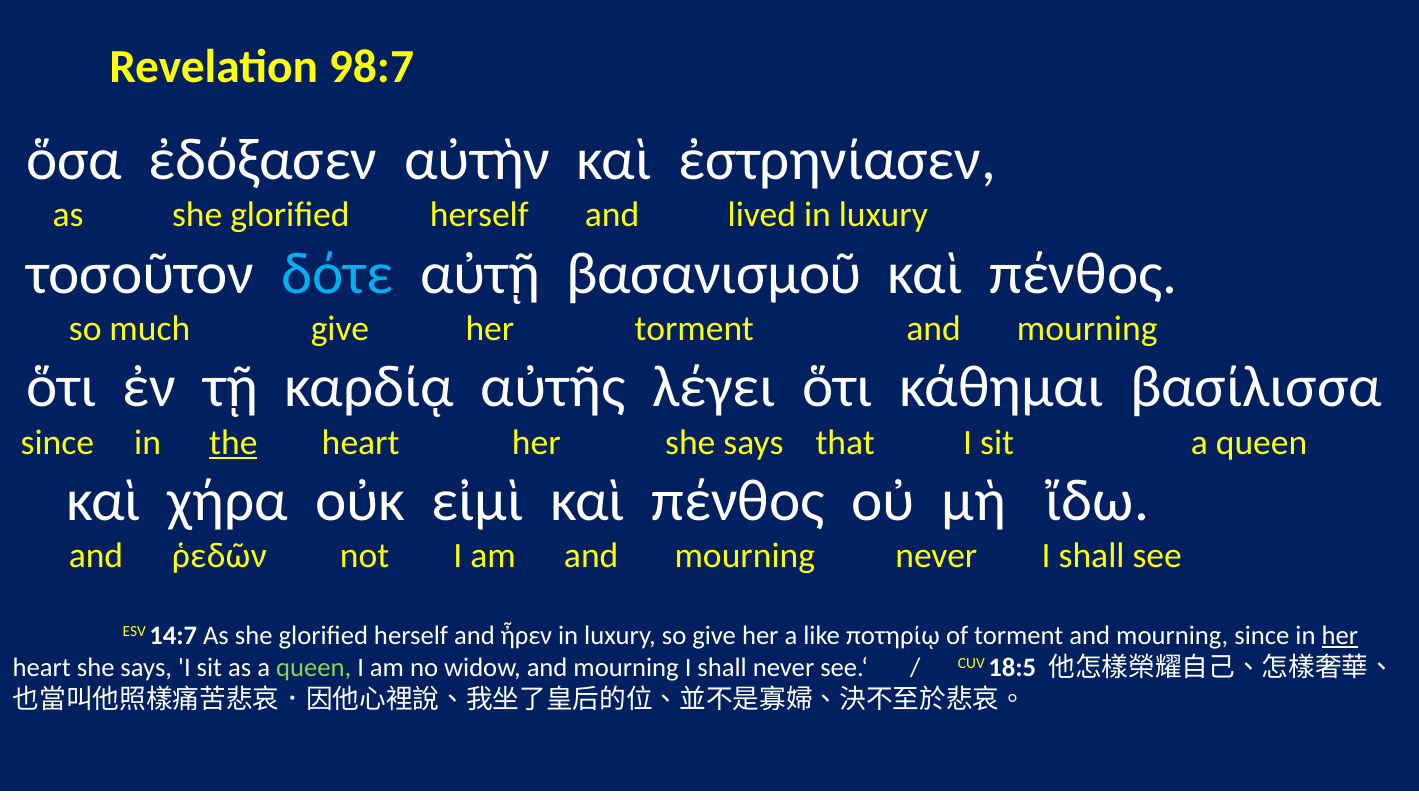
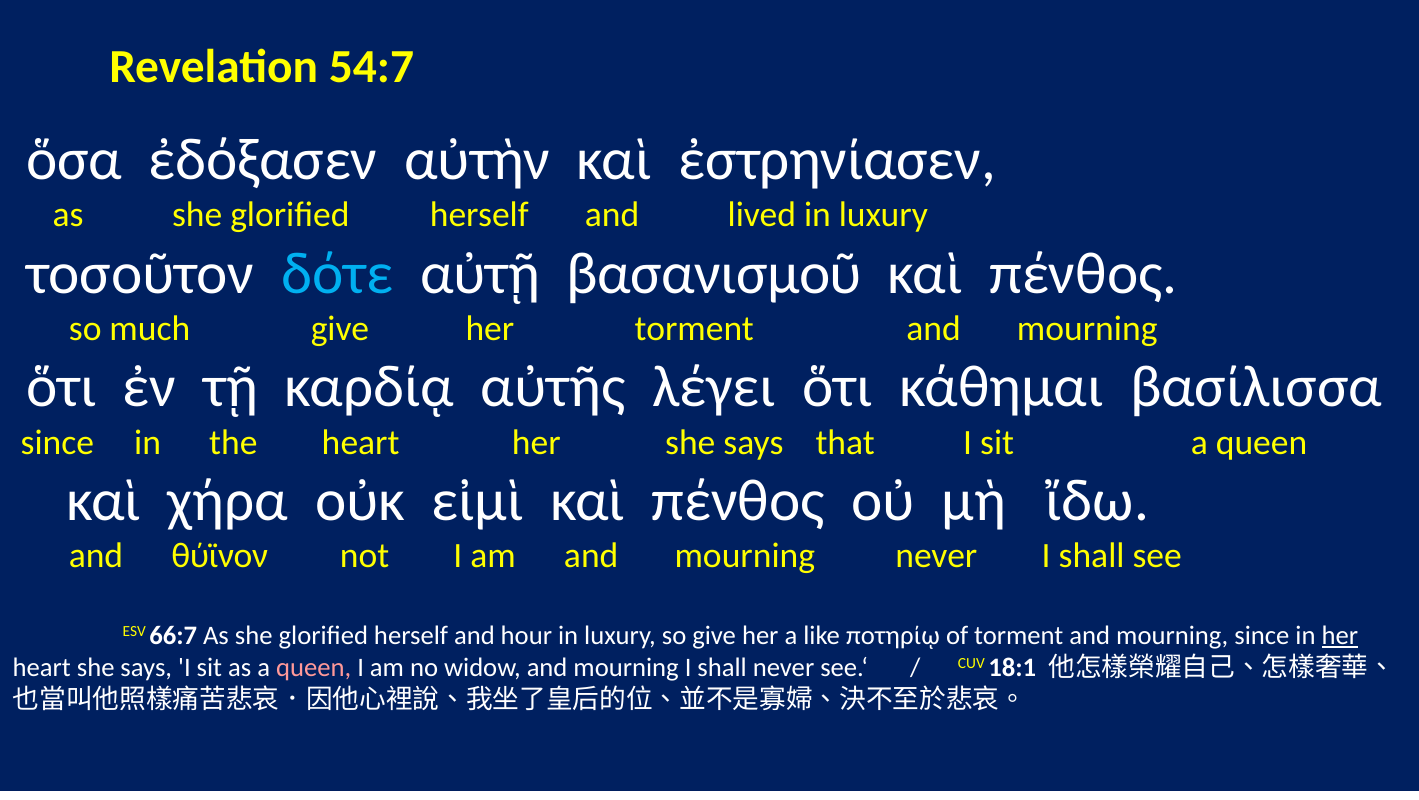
98:7: 98:7 -> 54:7
the underline: present -> none
ῥεδῶν: ῥεδῶν -> θύϊνον
14:7: 14:7 -> 66:7
ἦρεν: ἦρεν -> hour
queen at (314, 668) colour: light green -> pink
18:5: 18:5 -> 18:1
